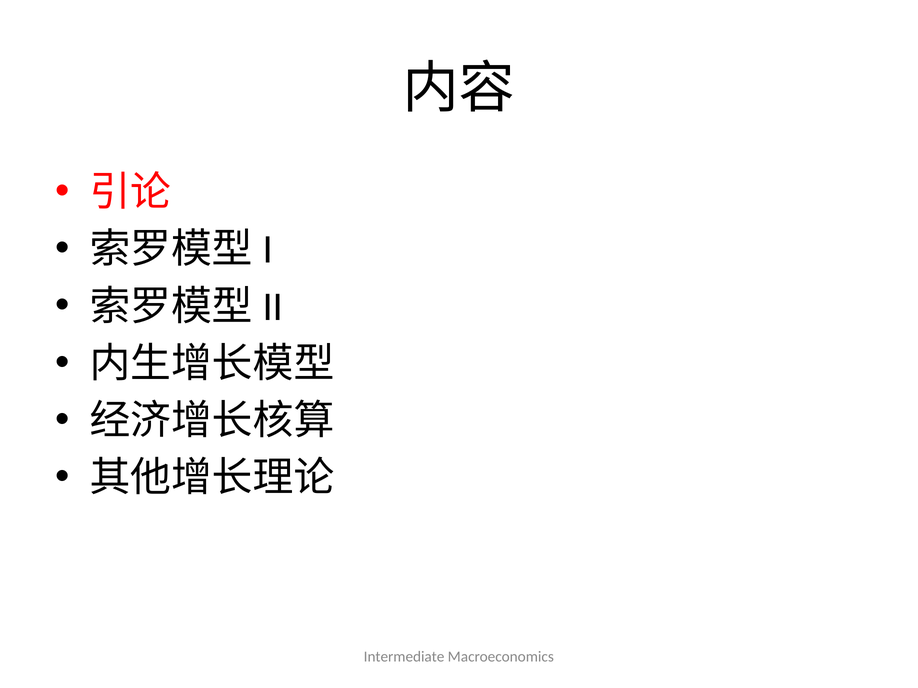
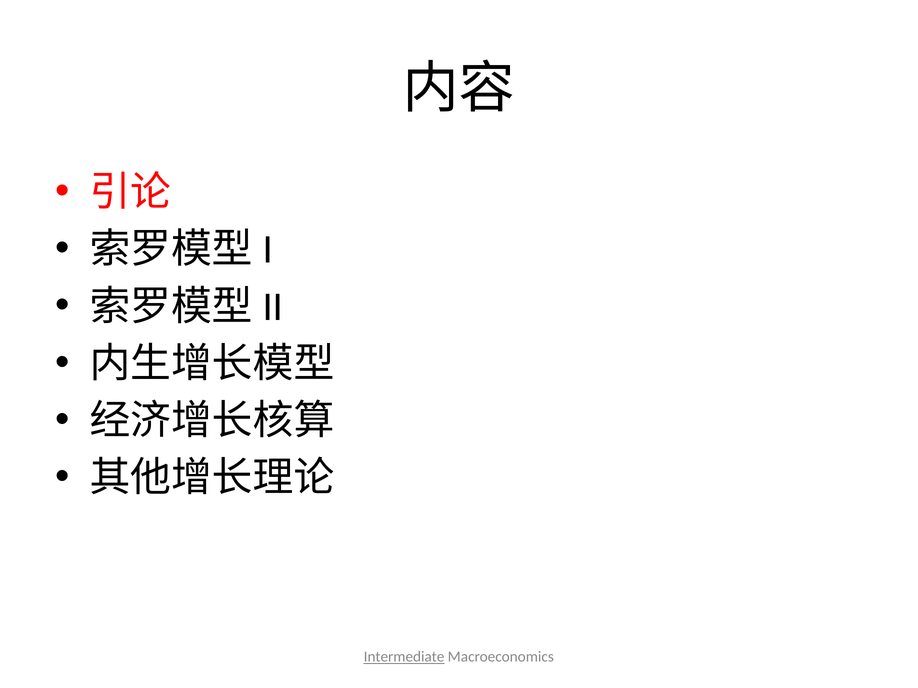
Intermediate underline: none -> present
